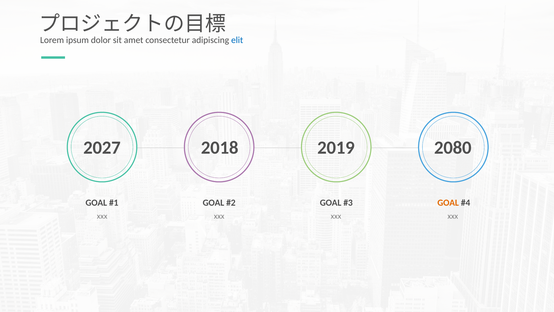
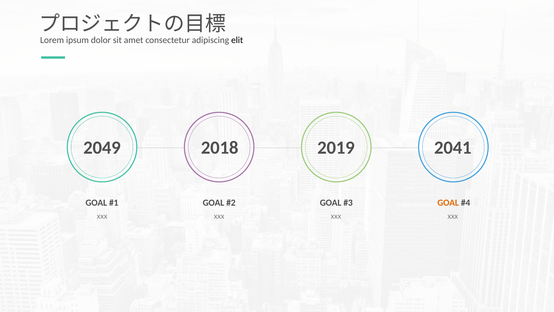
elit colour: blue -> black
2027: 2027 -> 2049
2080: 2080 -> 2041
